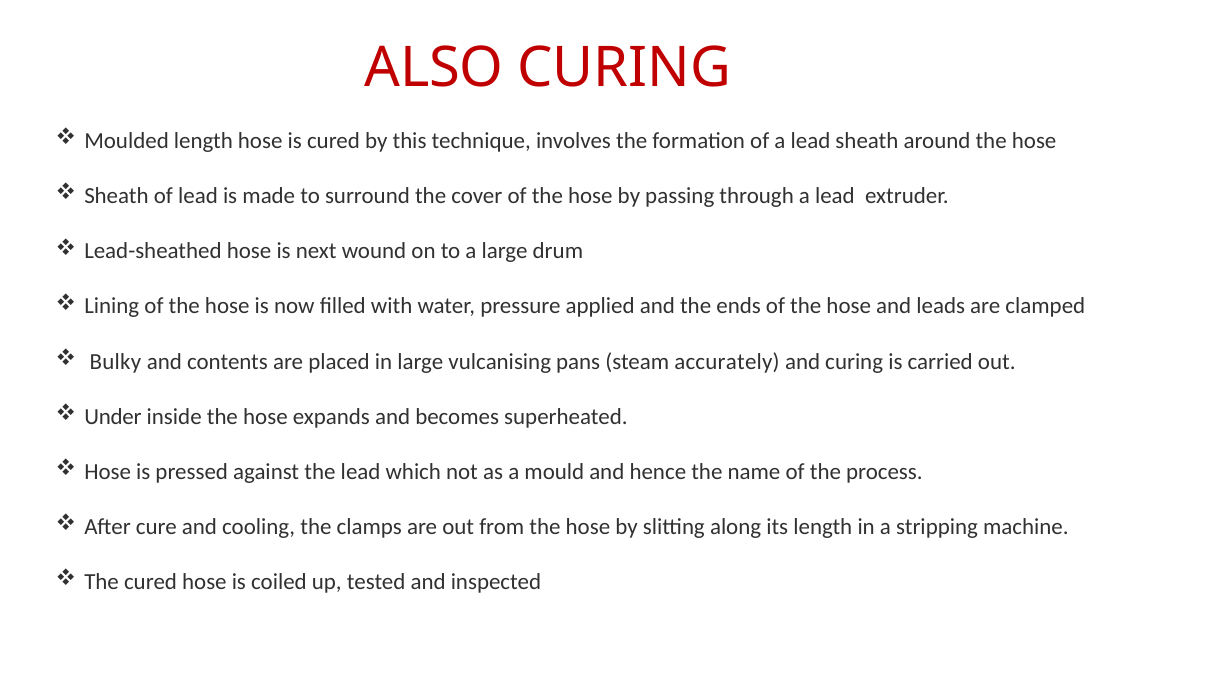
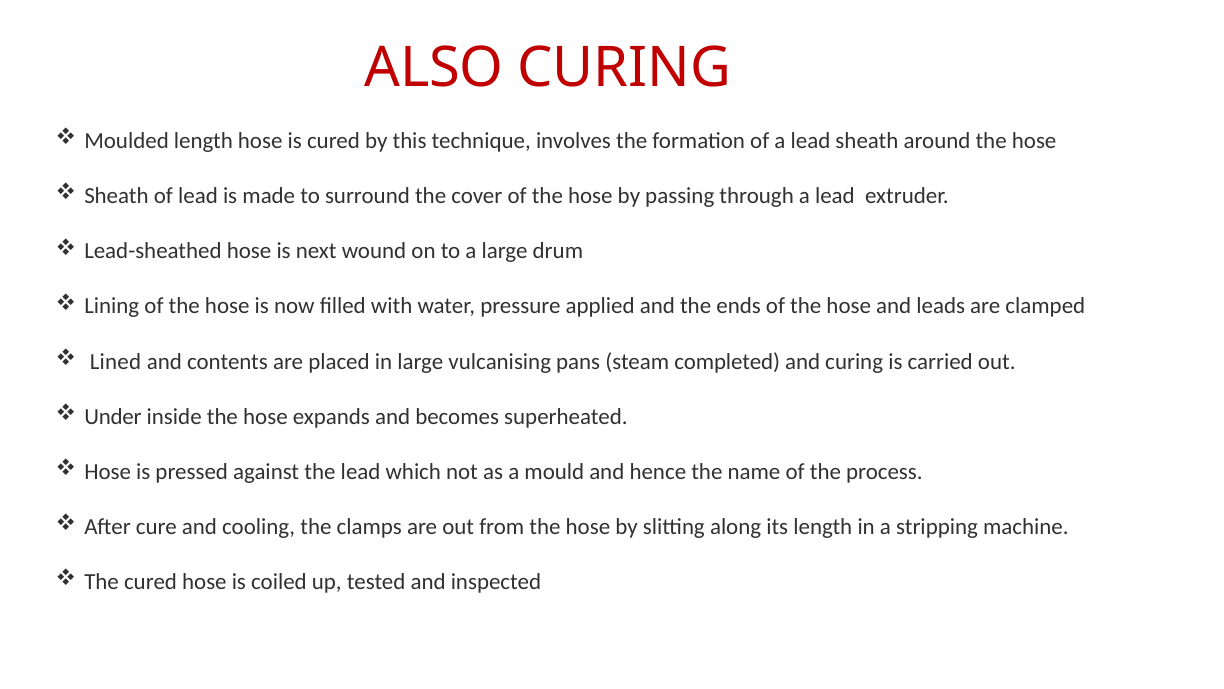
Bulky: Bulky -> Lined
accurately: accurately -> completed
